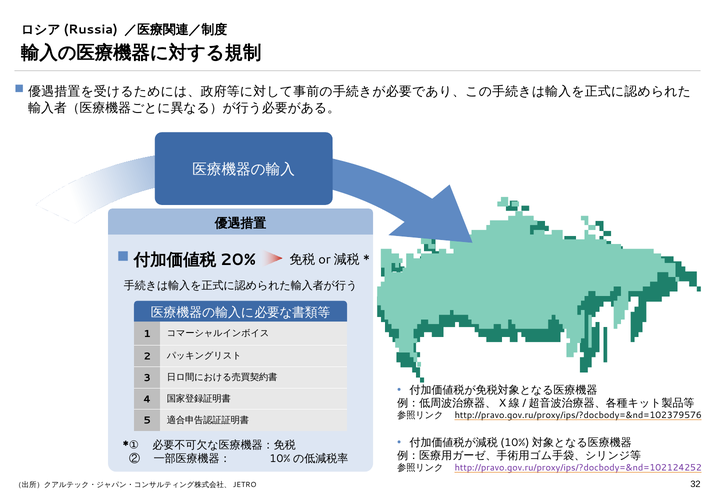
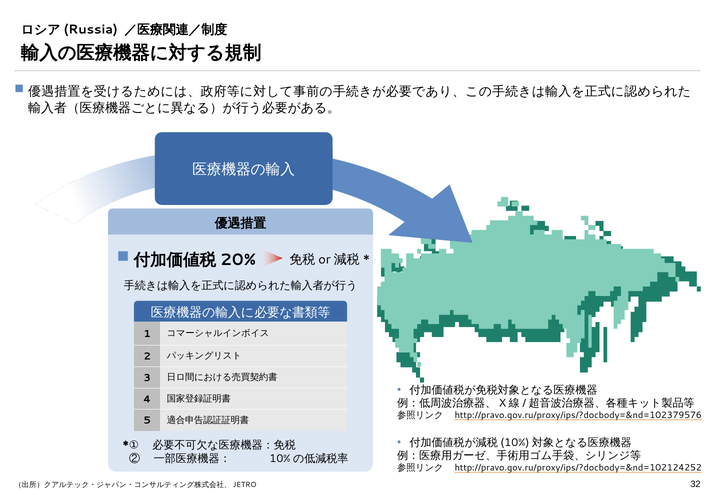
http://pravo.gov.ru/proxy/ips/?docbody=&nd=102124252 colour: purple -> black
